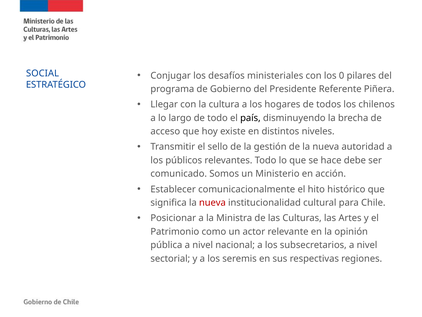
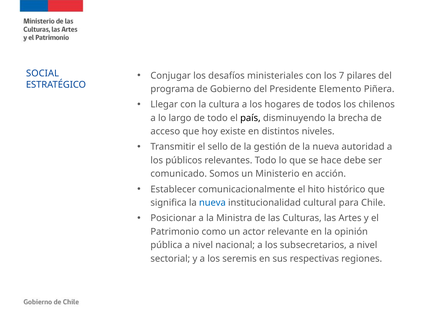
0: 0 -> 7
Referente: Referente -> Elemento
nueva at (212, 202) colour: red -> blue
